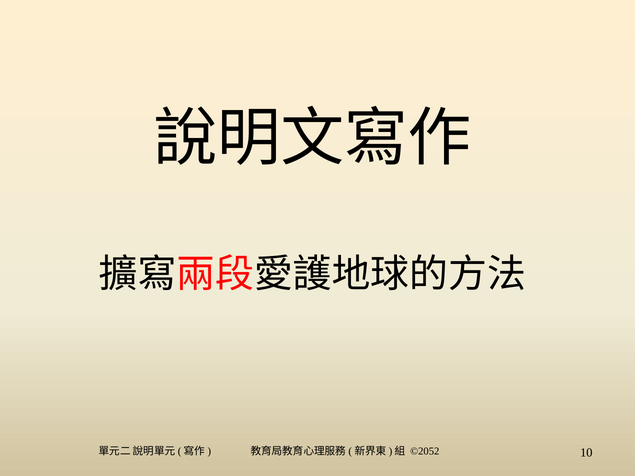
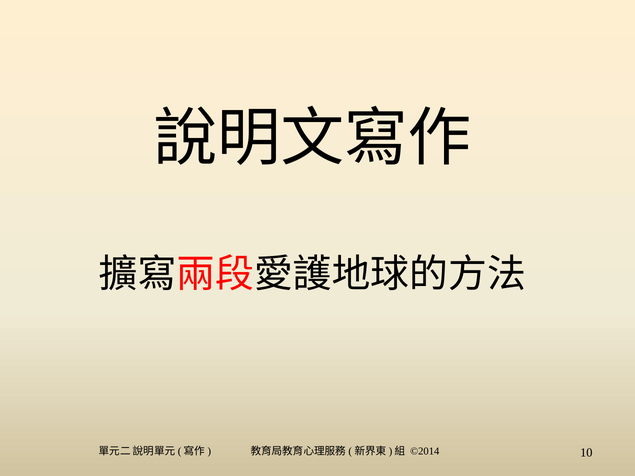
©2052: ©2052 -> ©2014
